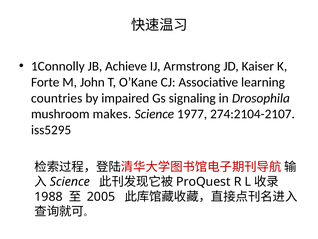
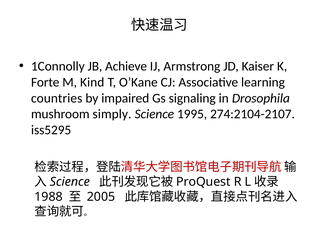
John: John -> Kind
makes: makes -> simply
1977: 1977 -> 1995
